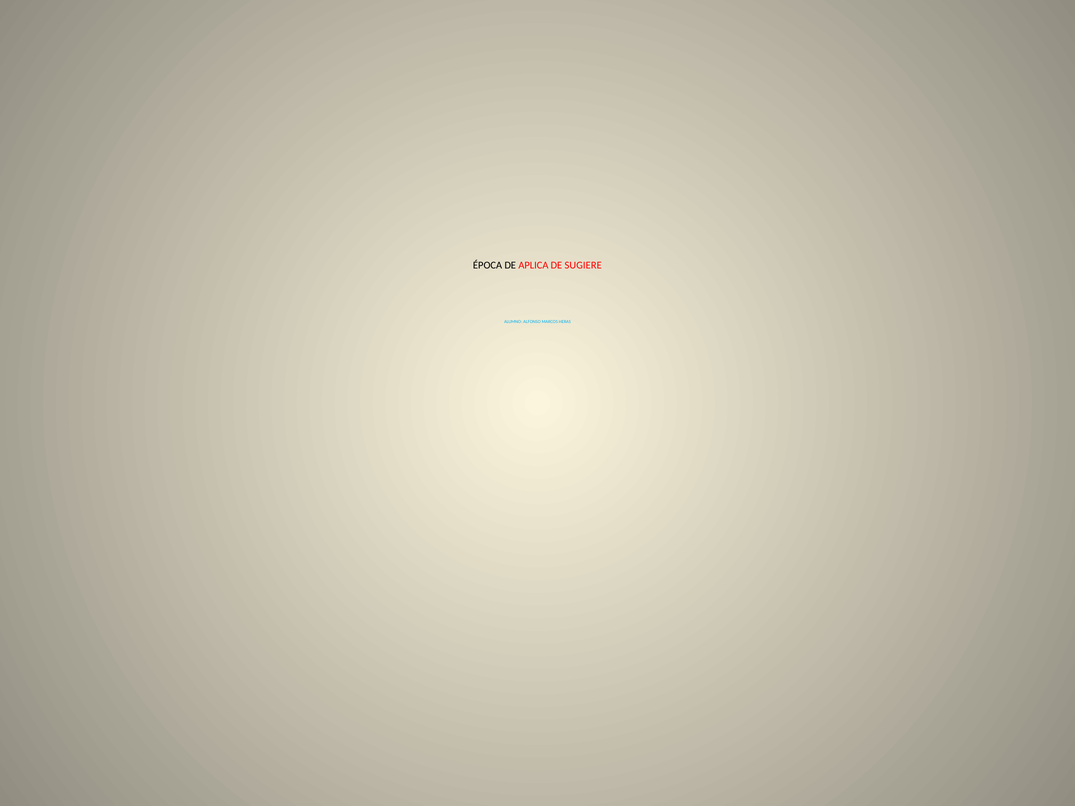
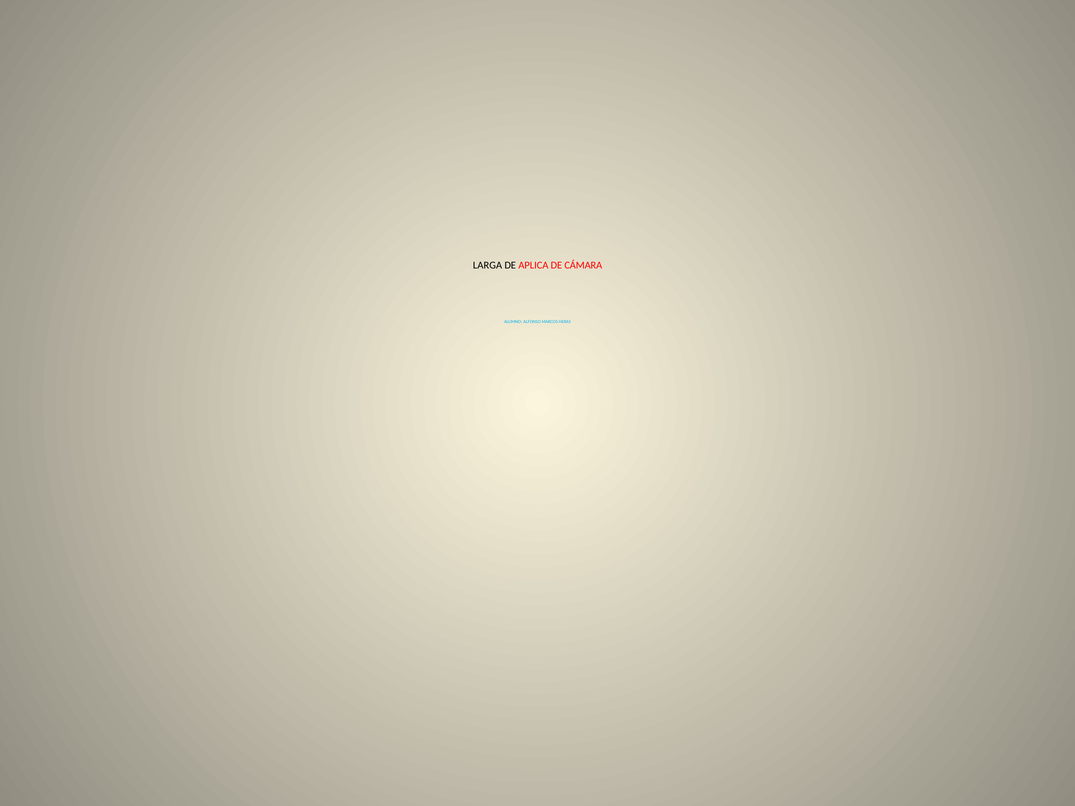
ÉPOCA: ÉPOCA -> LARGA
SUGIERE: SUGIERE -> CÁMARA
